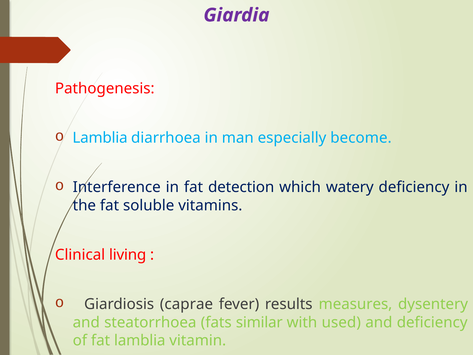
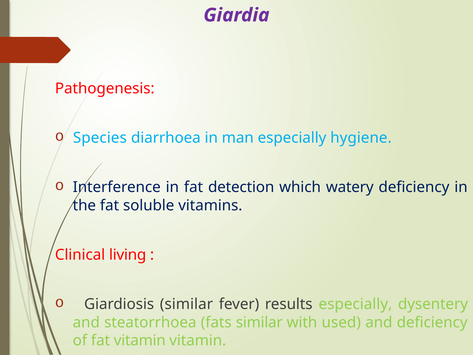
Lamblia at (100, 138): Lamblia -> Species
become: become -> hygiene
Giardiosis caprae: caprae -> similar
results measures: measures -> especially
fat lamblia: lamblia -> vitamin
